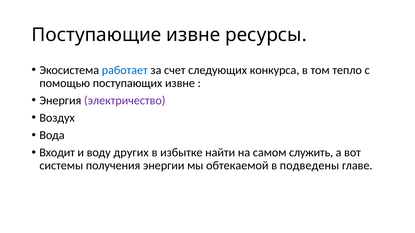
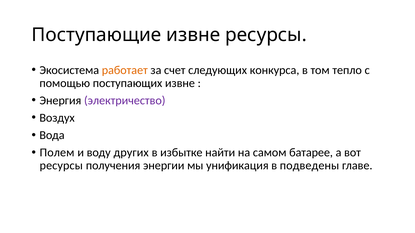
работает colour: blue -> orange
Входит: Входит -> Полем
служить: служить -> батарее
системы at (61, 166): системы -> ресурсы
обтекаемой: обтекаемой -> унификация
